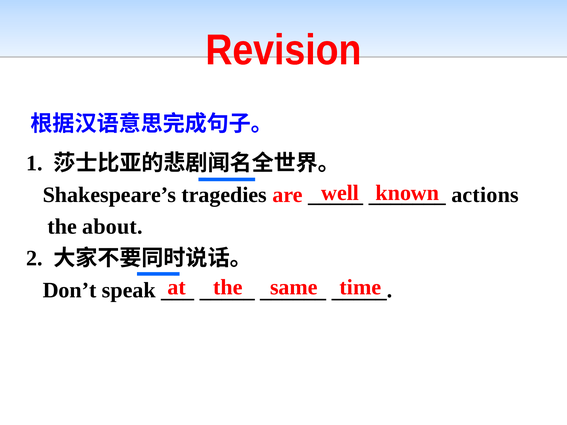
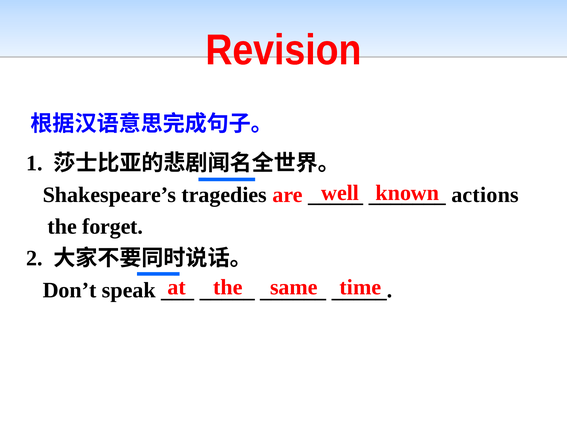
about: about -> forget
